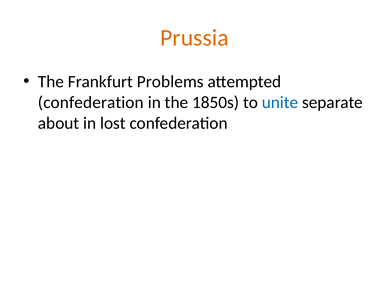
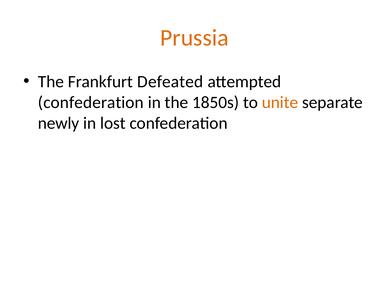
Problems: Problems -> Defeated
unite colour: blue -> orange
about: about -> newly
